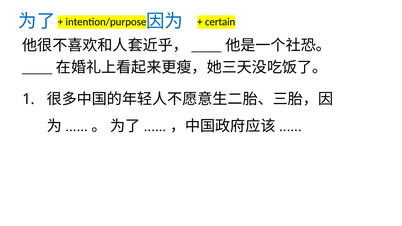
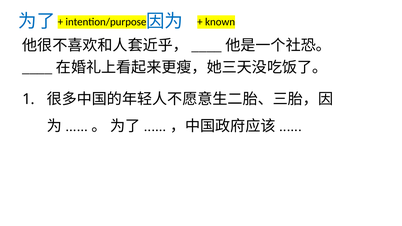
certain: certain -> known
